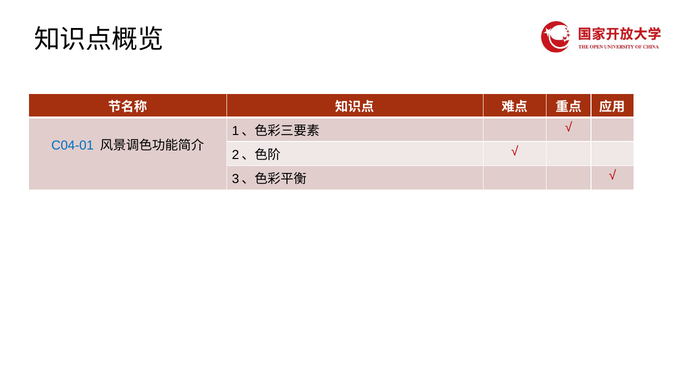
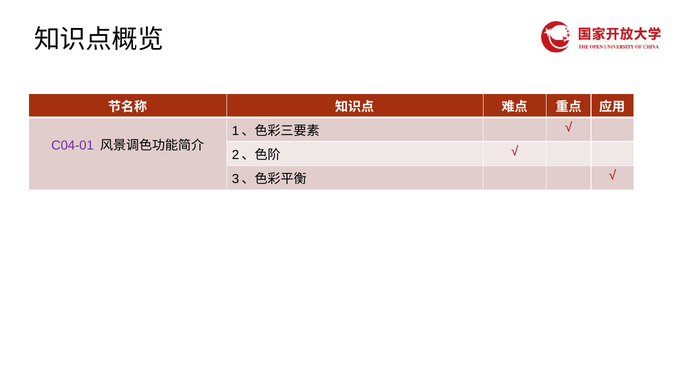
C04-01 colour: blue -> purple
